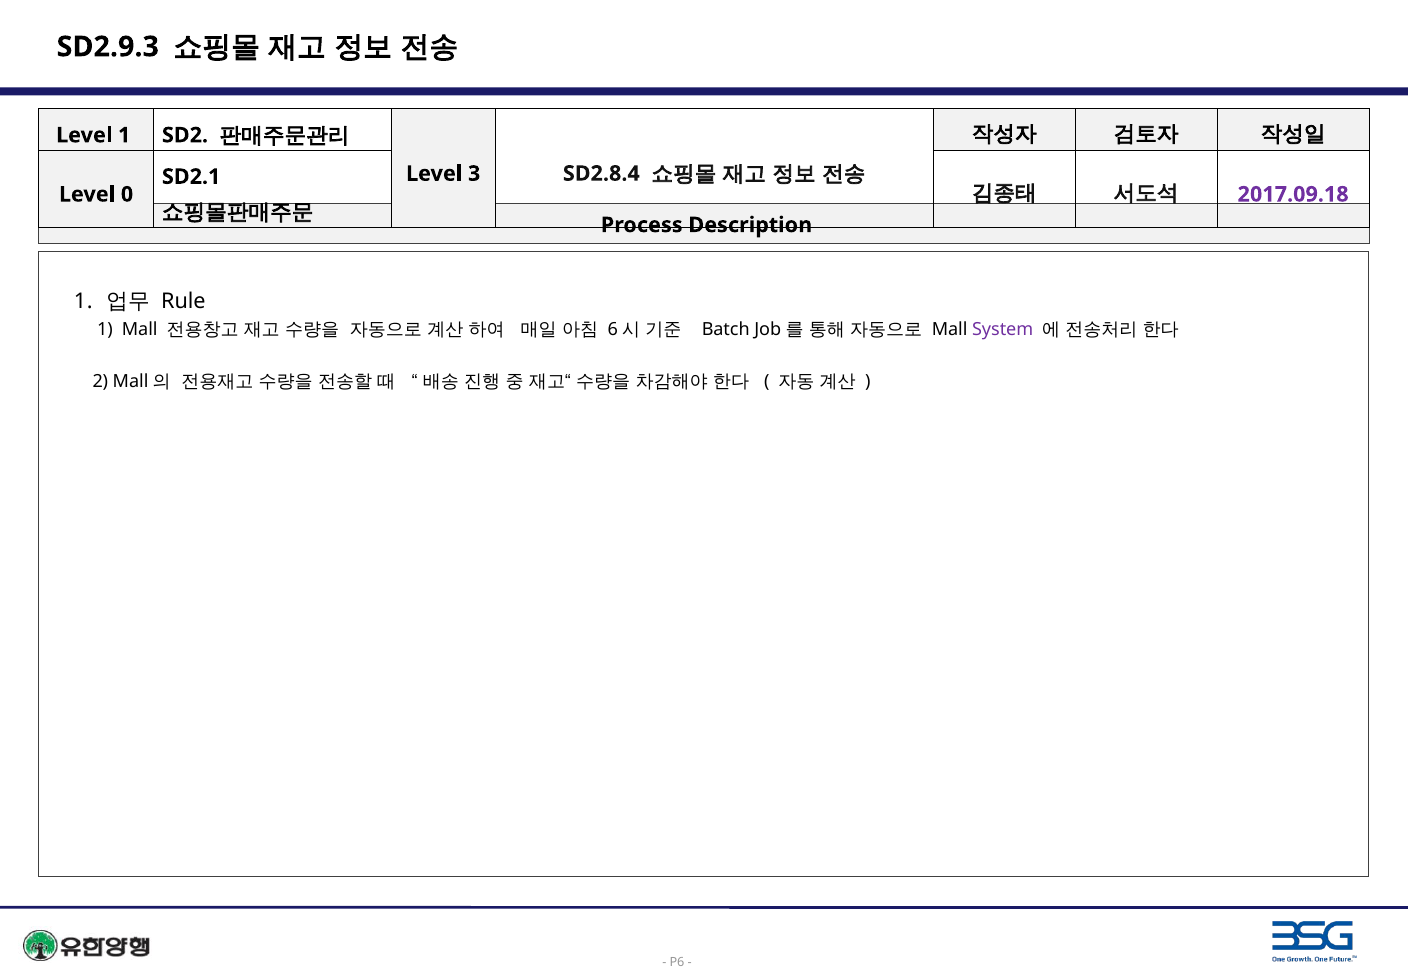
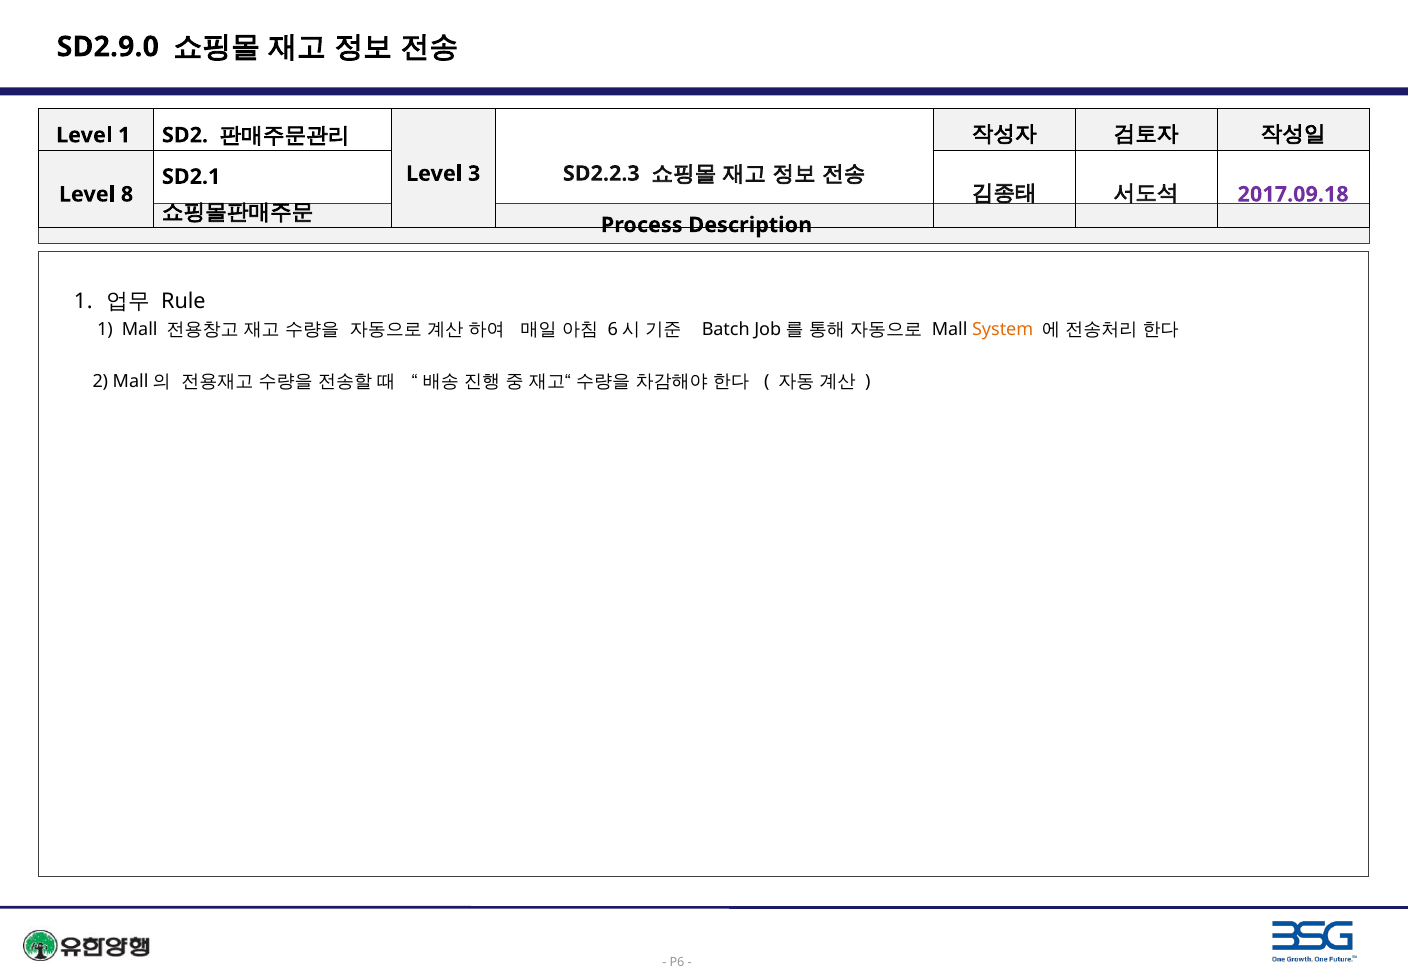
SD2.9.3: SD2.9.3 -> SD2.9.0
SD2.8.4: SD2.8.4 -> SD2.2.3
0: 0 -> 8
System colour: purple -> orange
